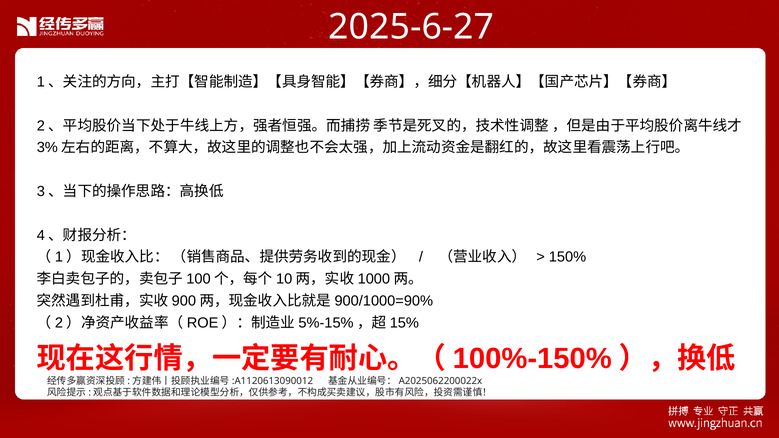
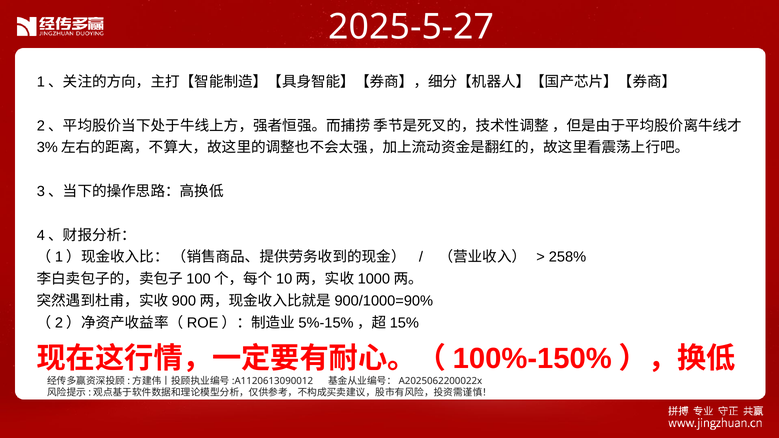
2025-6-27: 2025-6-27 -> 2025-5-27
150%: 150% -> 258%
